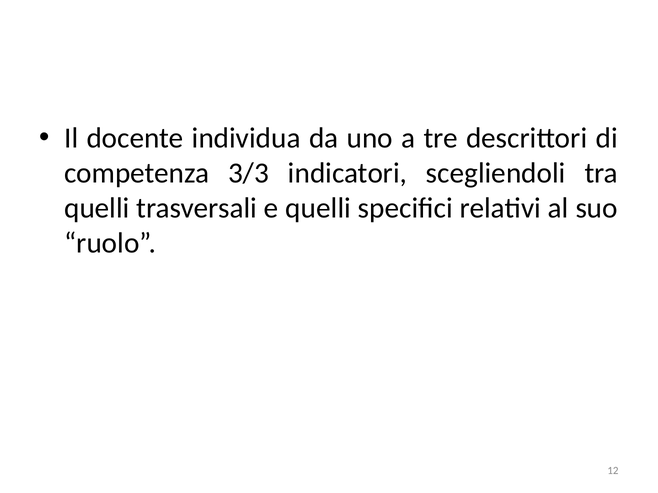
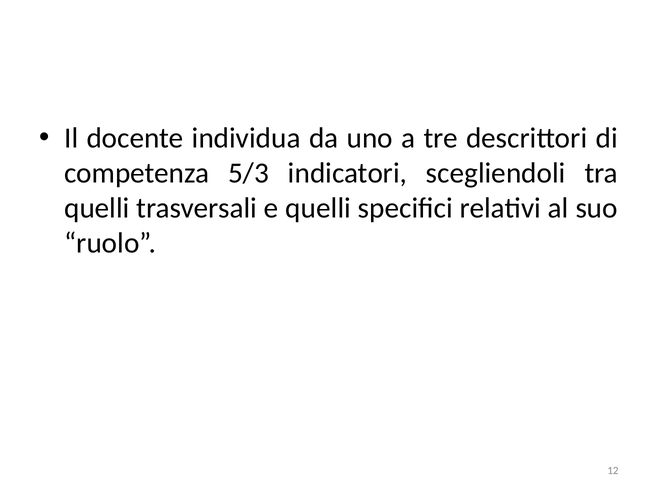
3/3: 3/3 -> 5/3
